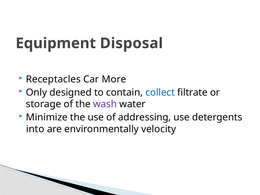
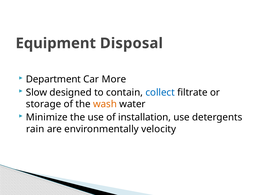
Receptacles: Receptacles -> Department
Only: Only -> Slow
wash colour: purple -> orange
addressing: addressing -> installation
into: into -> rain
